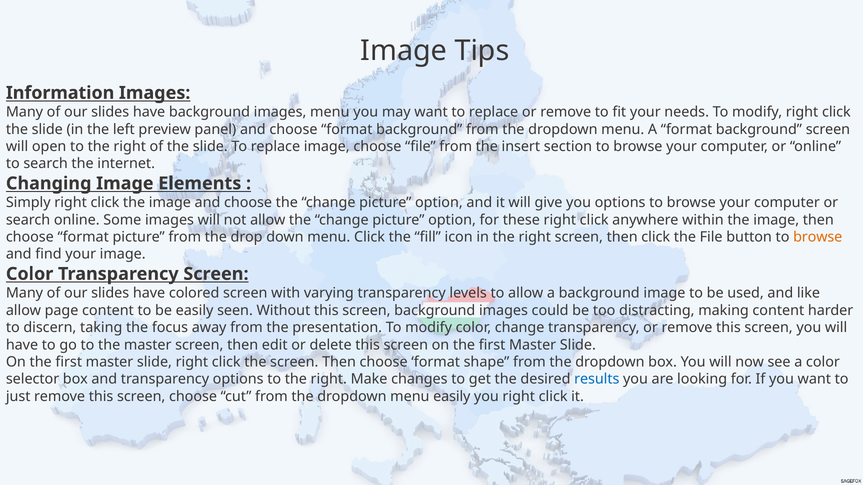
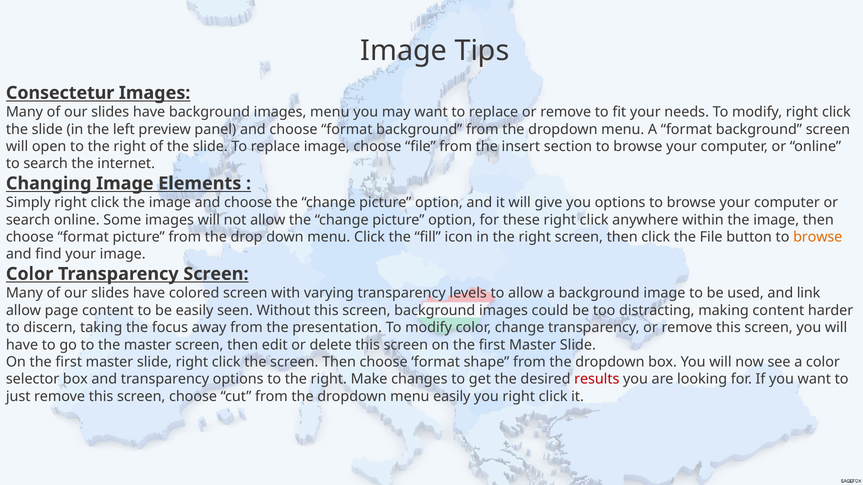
Information: Information -> Consectetur
like: like -> link
results colour: blue -> red
